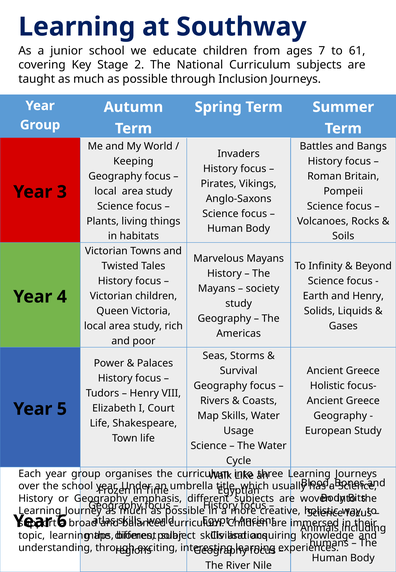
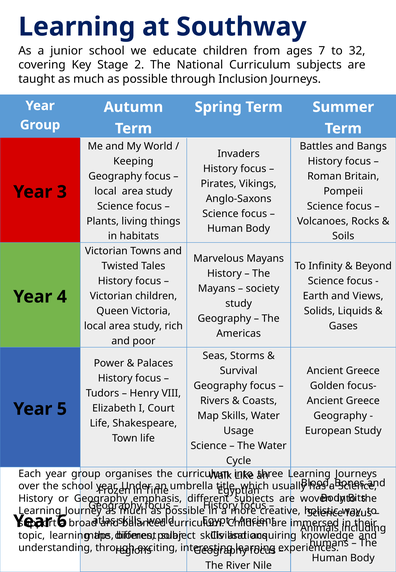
61: 61 -> 32
and Henry: Henry -> Views
Holistic at (327, 386): Holistic -> Golden
